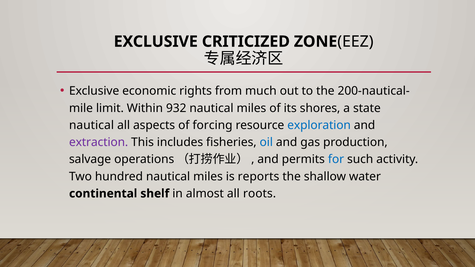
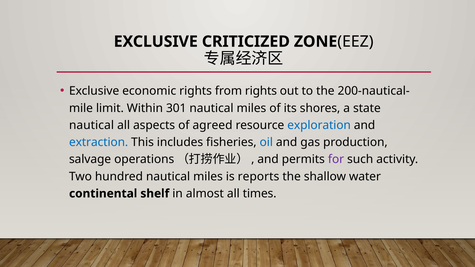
from much: much -> rights
932: 932 -> 301
forcing: forcing -> agreed
extraction colour: purple -> blue
for colour: blue -> purple
roots: roots -> times
